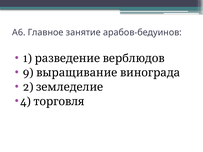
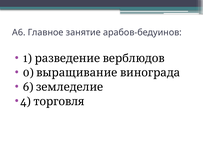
9: 9 -> 0
2: 2 -> 6
